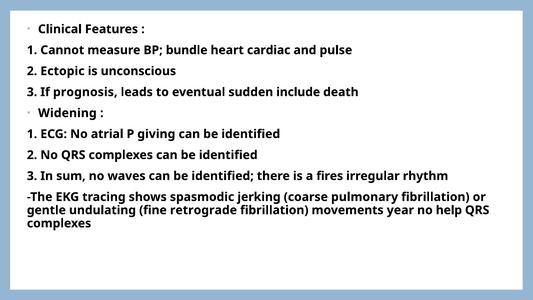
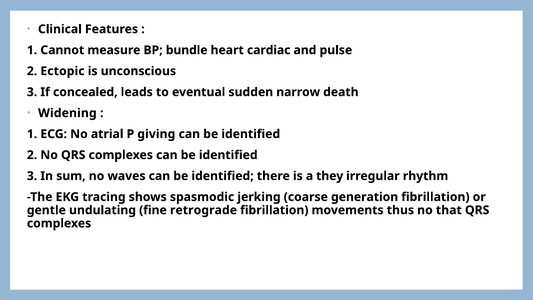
prognosis: prognosis -> concealed
include: include -> narrow
fires: fires -> they
pulmonary: pulmonary -> generation
year: year -> thus
help: help -> that
